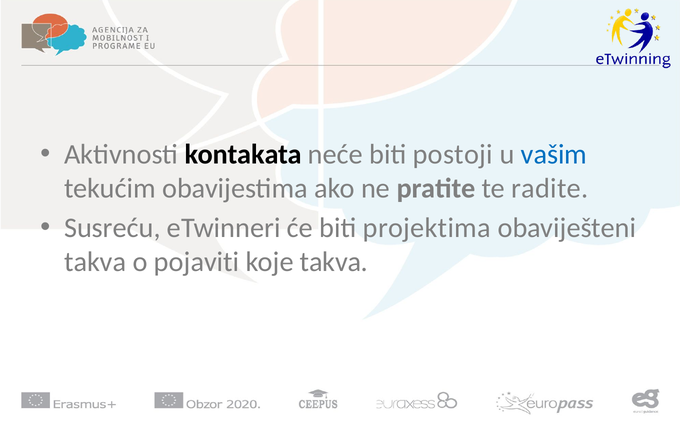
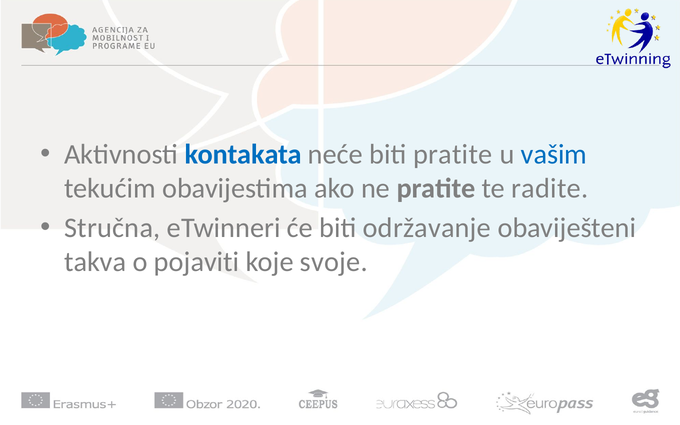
kontakata colour: black -> blue
biti postoji: postoji -> pratite
Susreću: Susreću -> Stručna
projektima: projektima -> održavanje
koje takva: takva -> svoje
